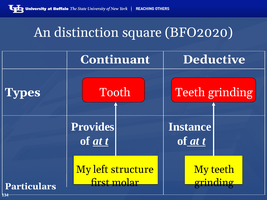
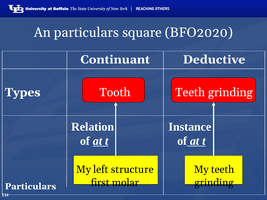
An distinction: distinction -> particulars
Provides: Provides -> Relation
